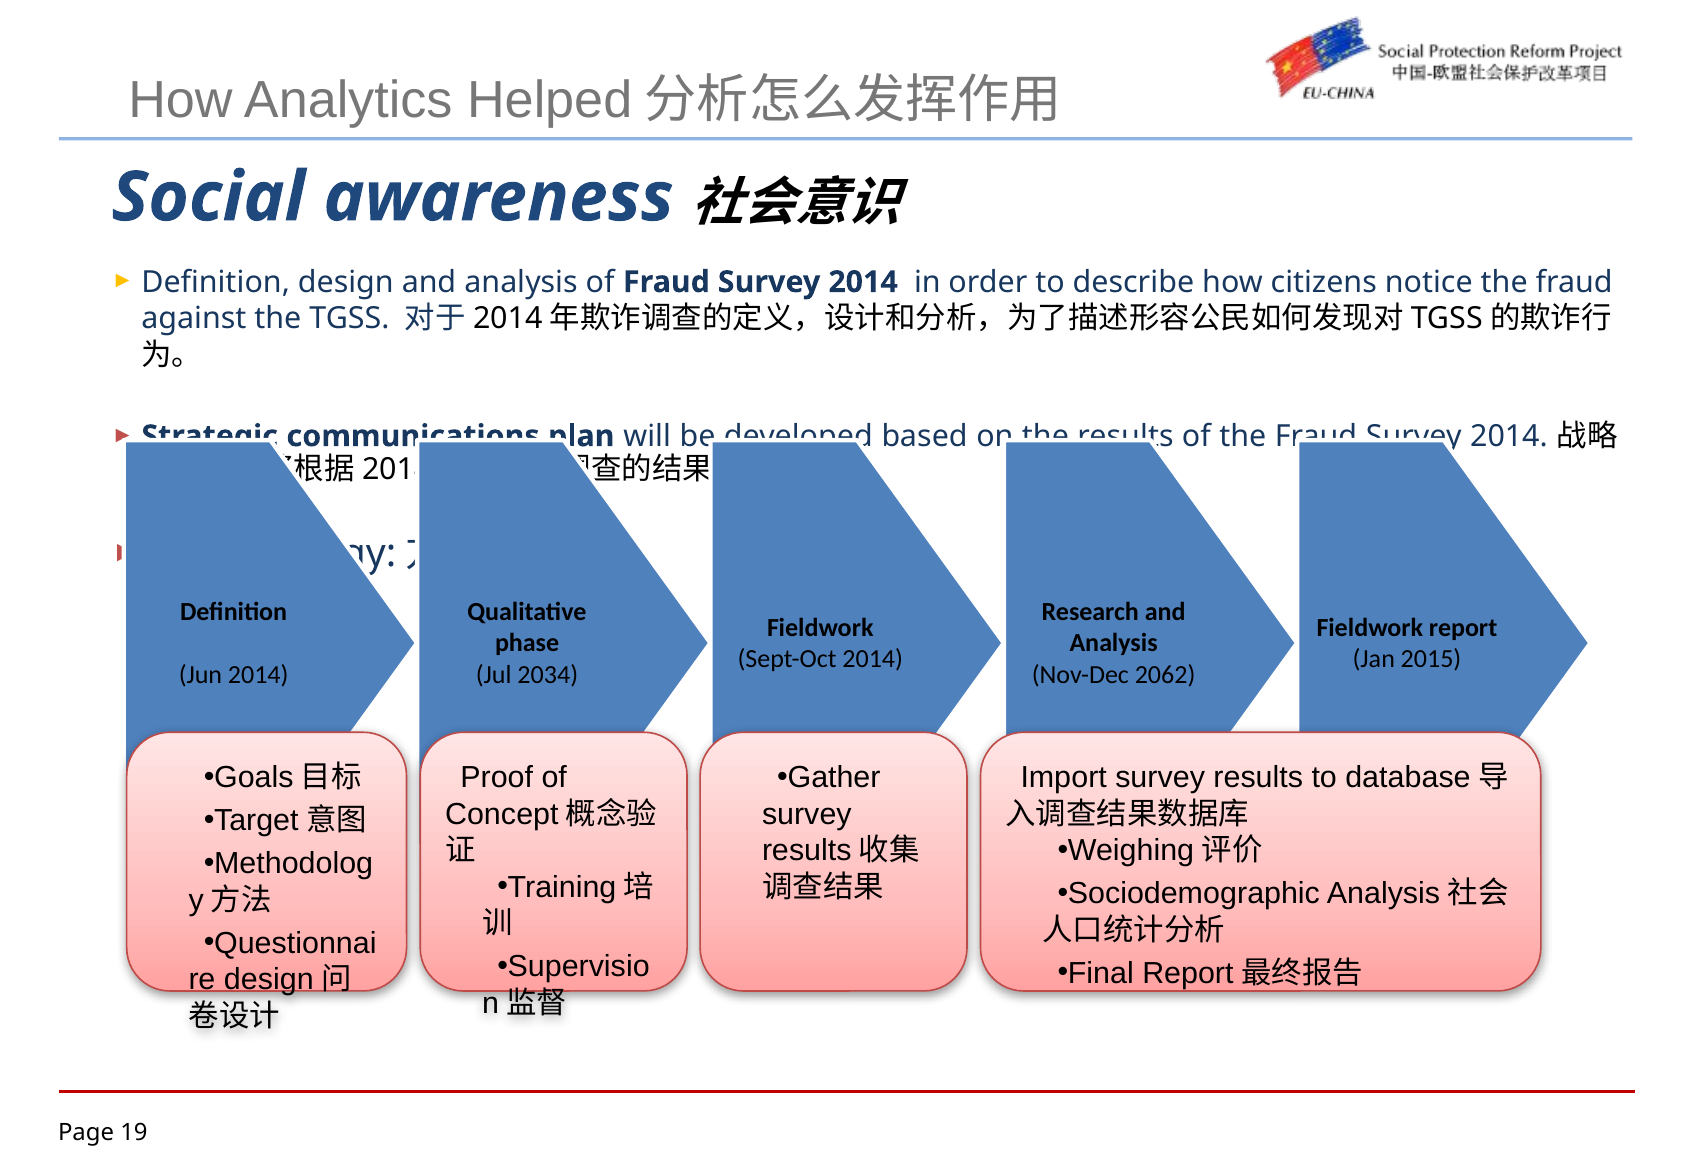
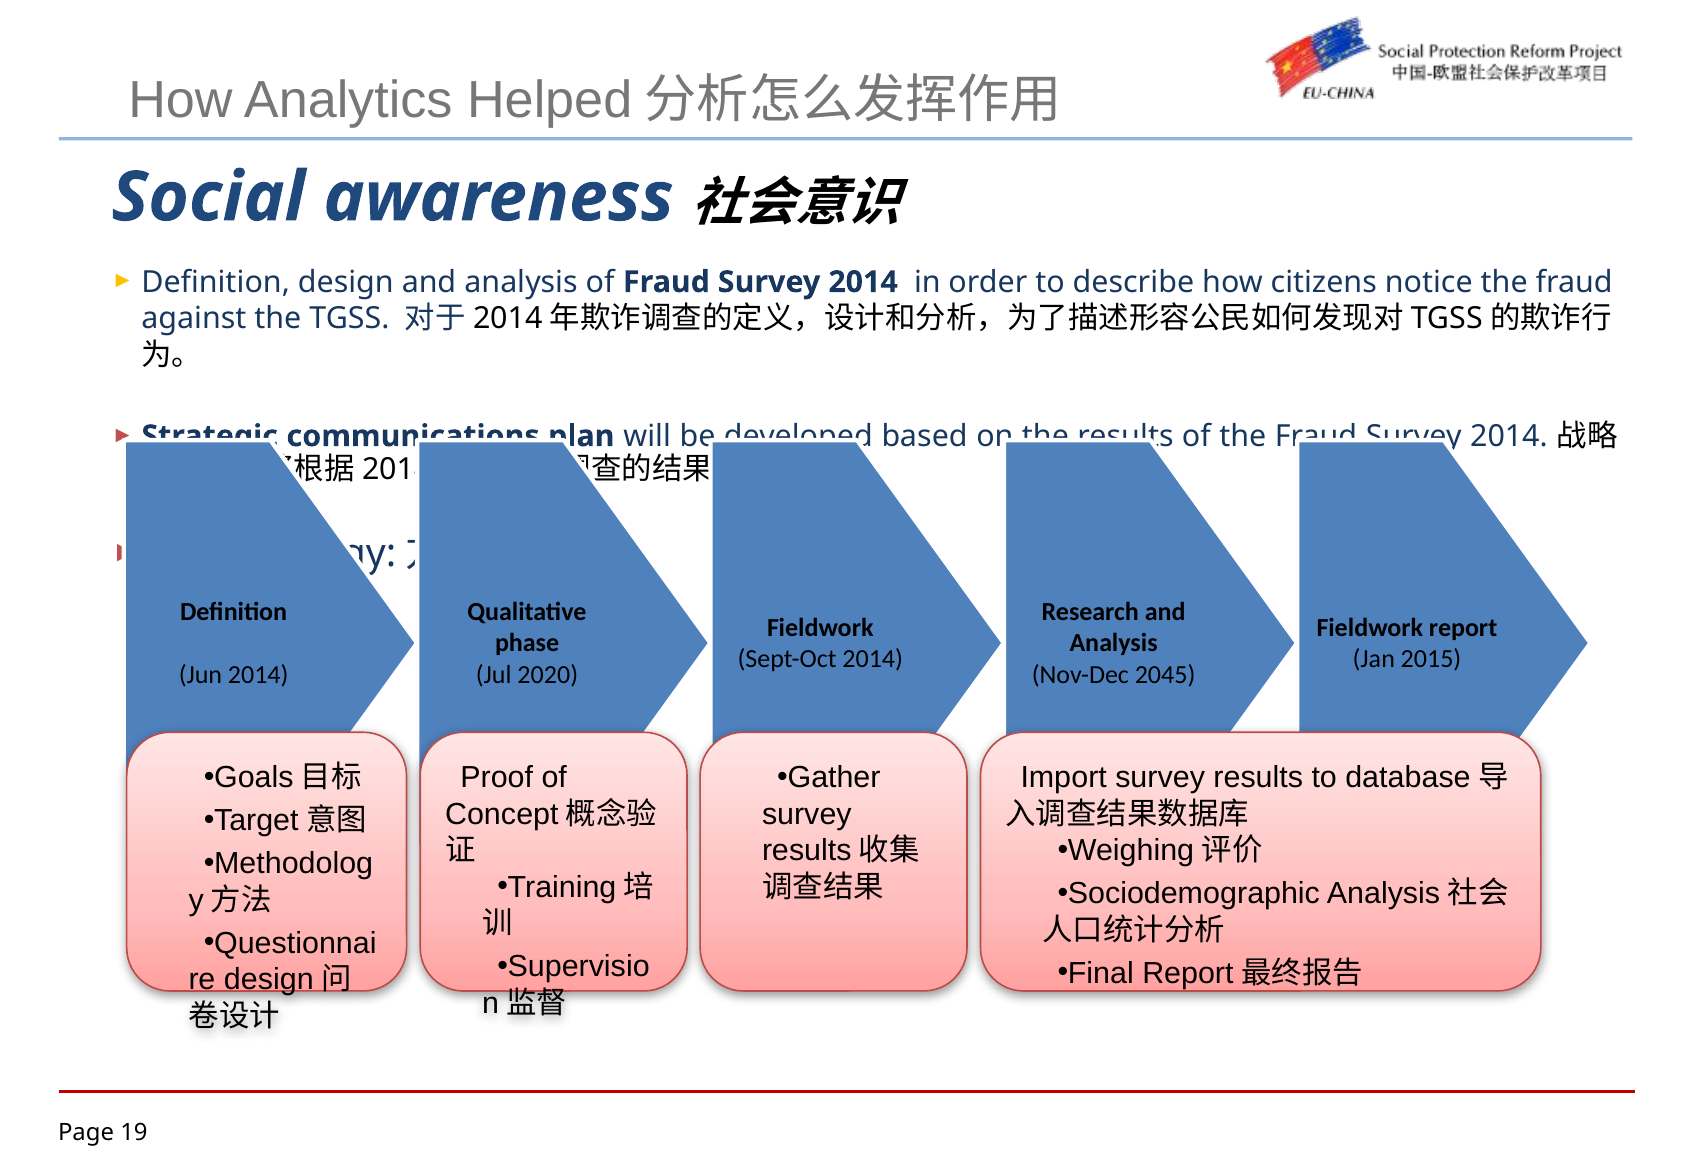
2034: 2034 -> 2020
2062: 2062 -> 2045
